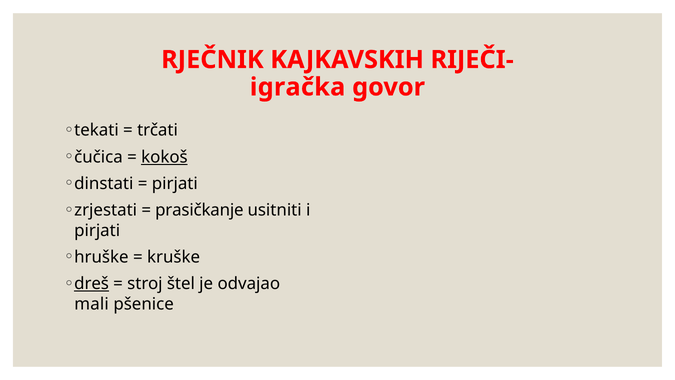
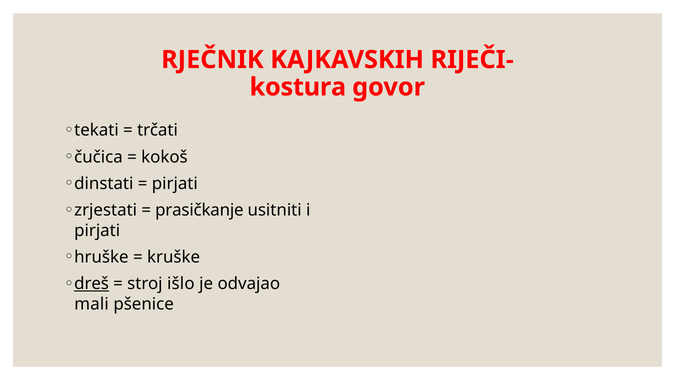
igračka: igračka -> kostura
kokoš underline: present -> none
štel: štel -> išlo
